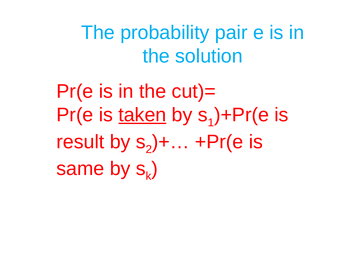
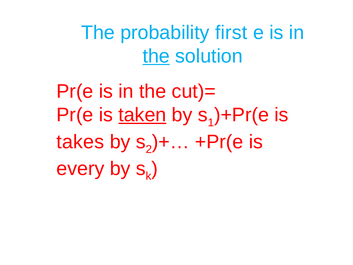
pair: pair -> first
the at (156, 56) underline: none -> present
result: result -> takes
same: same -> every
